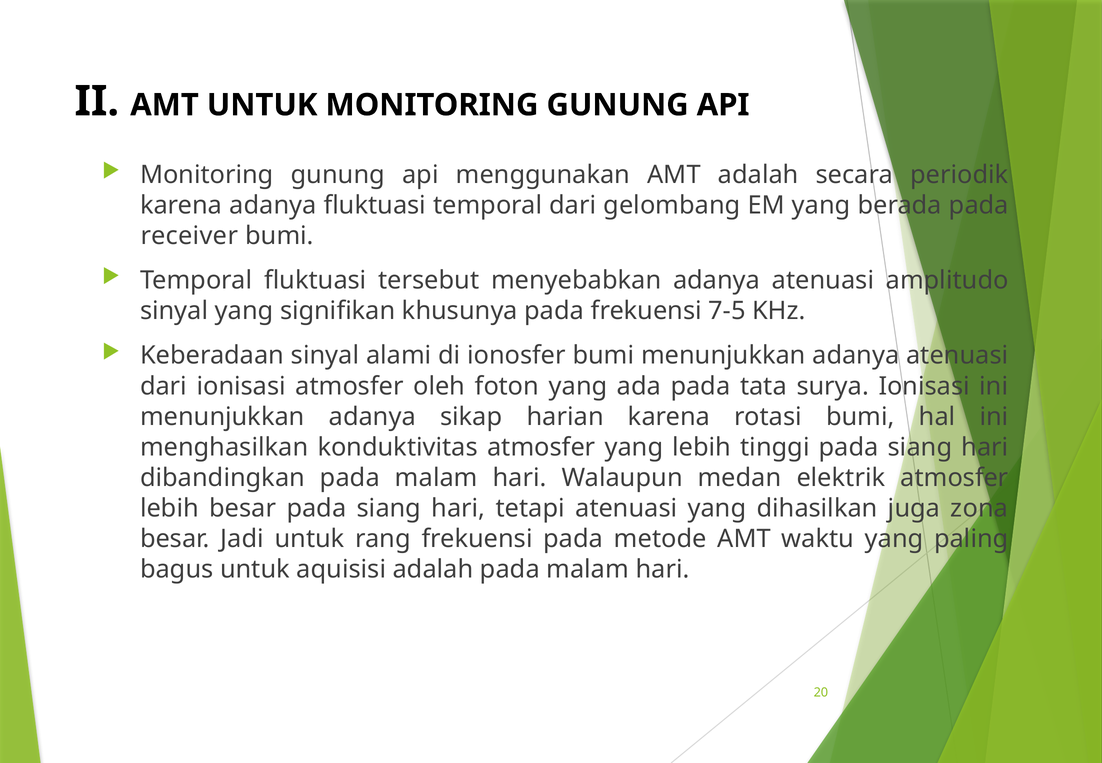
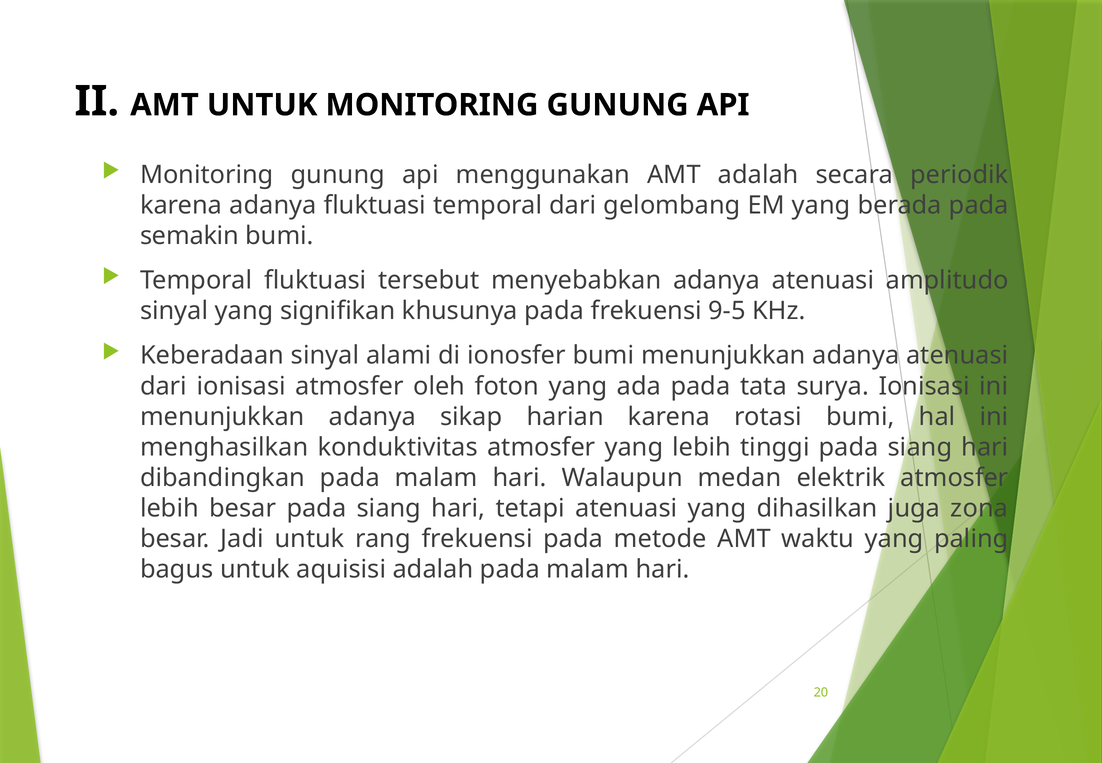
receiver: receiver -> semakin
7-5: 7-5 -> 9-5
